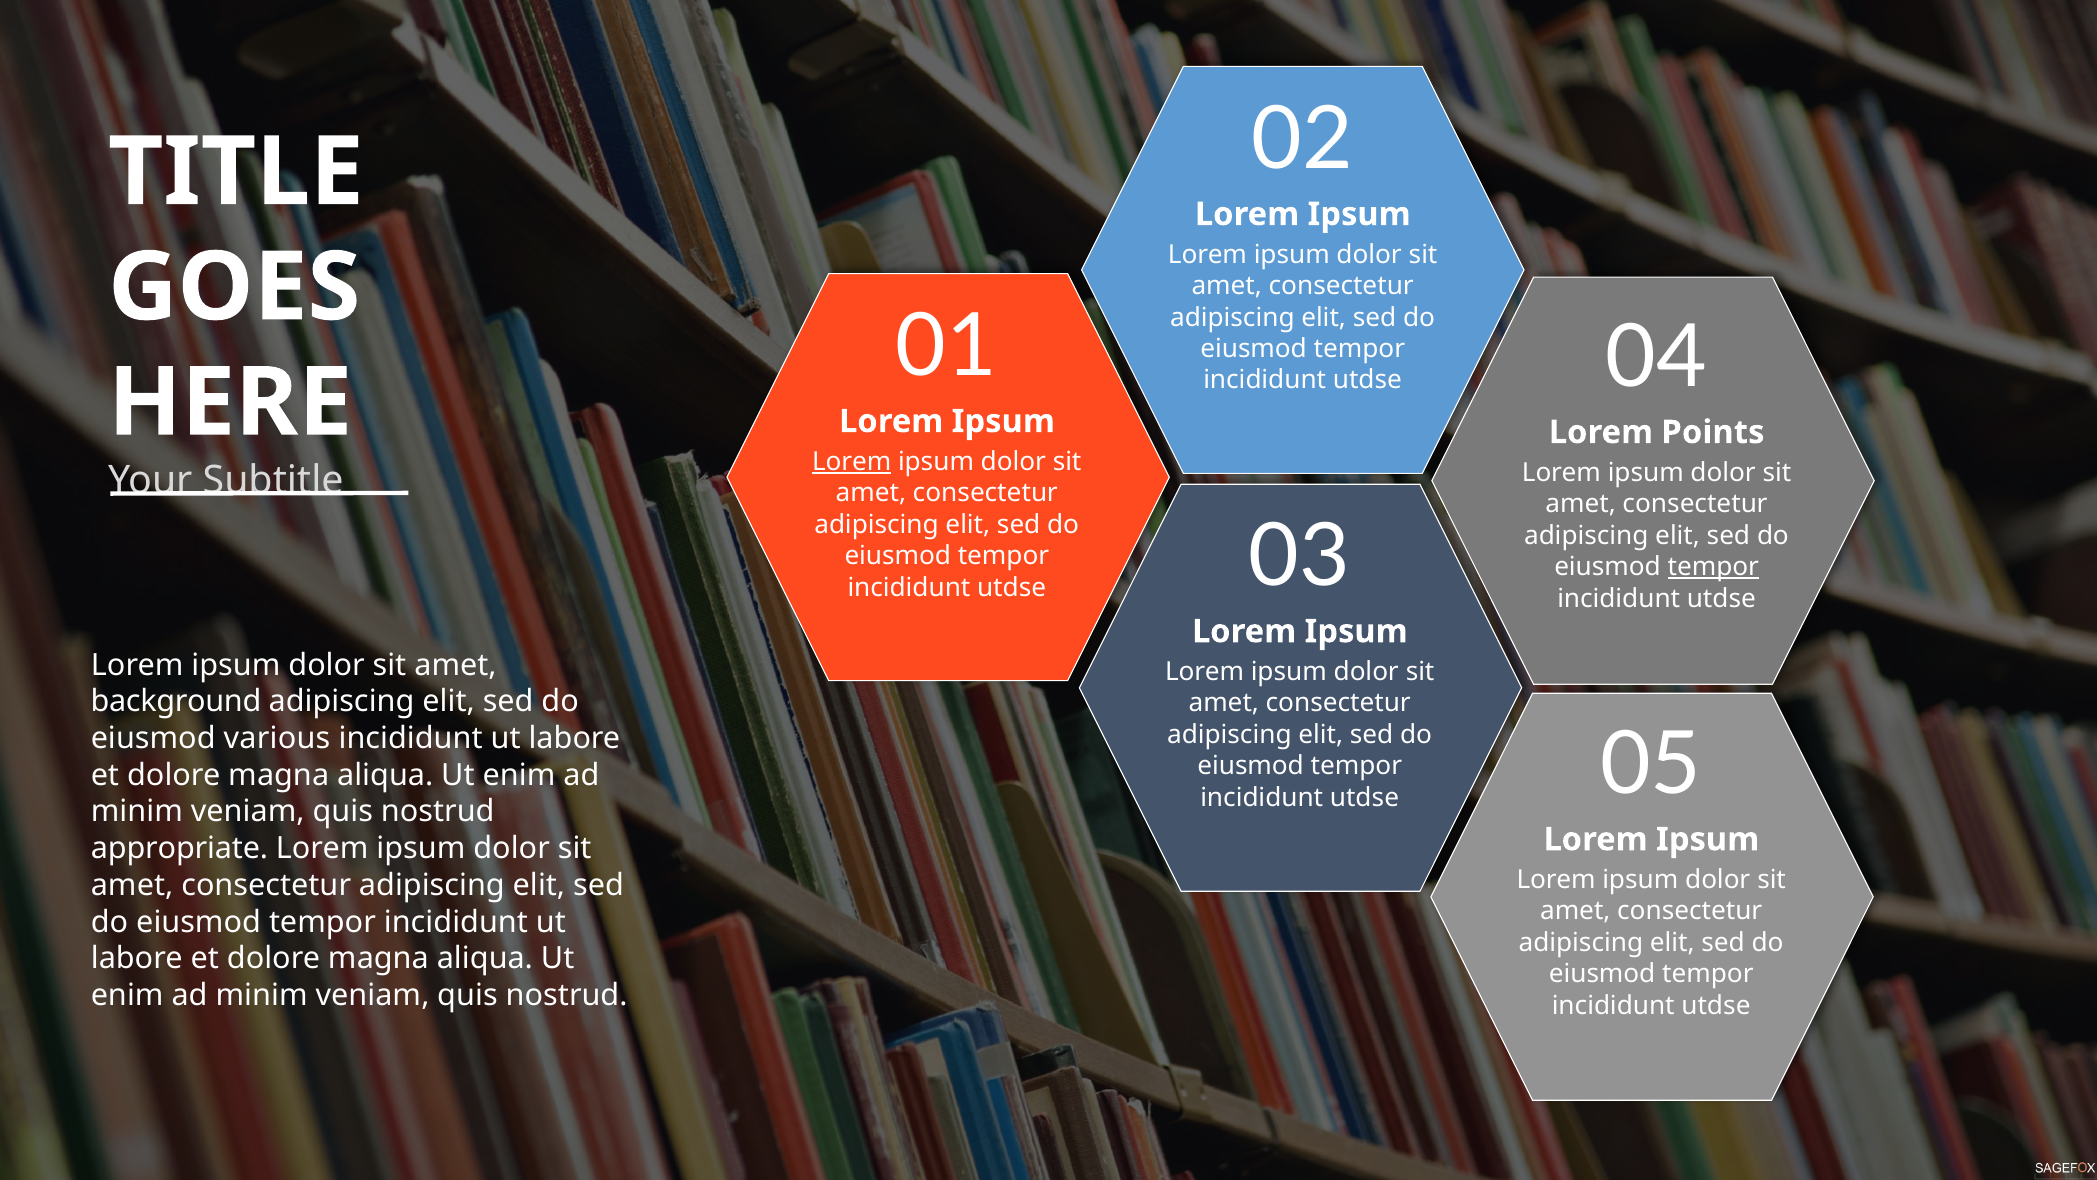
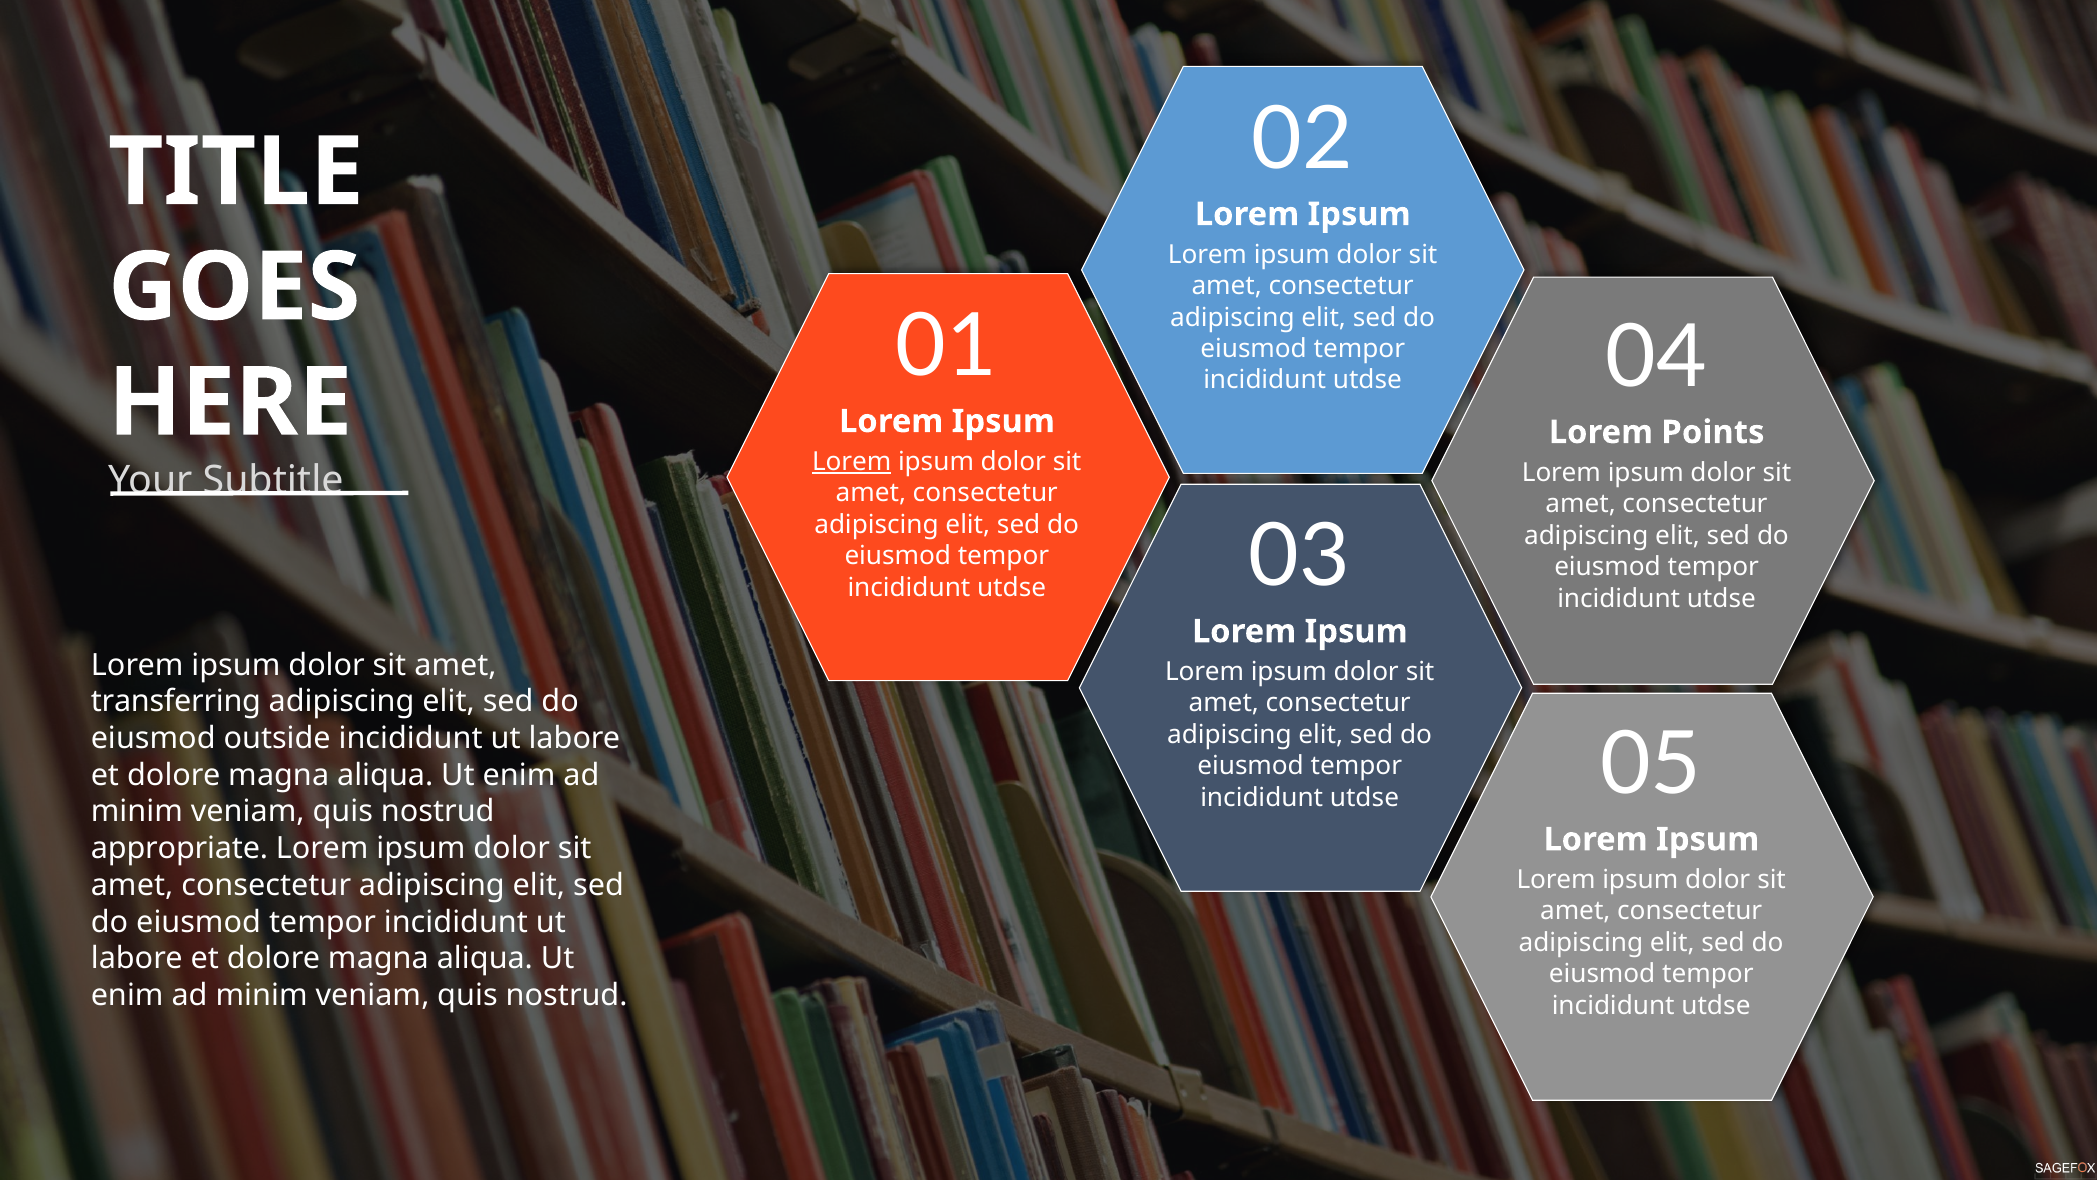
tempor at (1713, 567) underline: present -> none
background: background -> transferring
various: various -> outside
